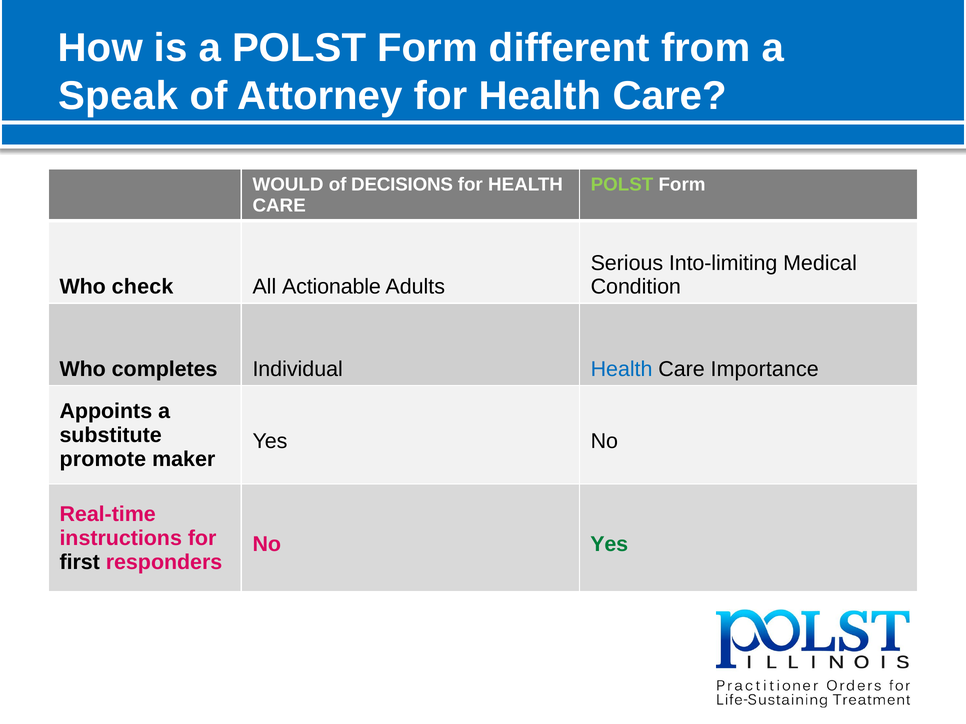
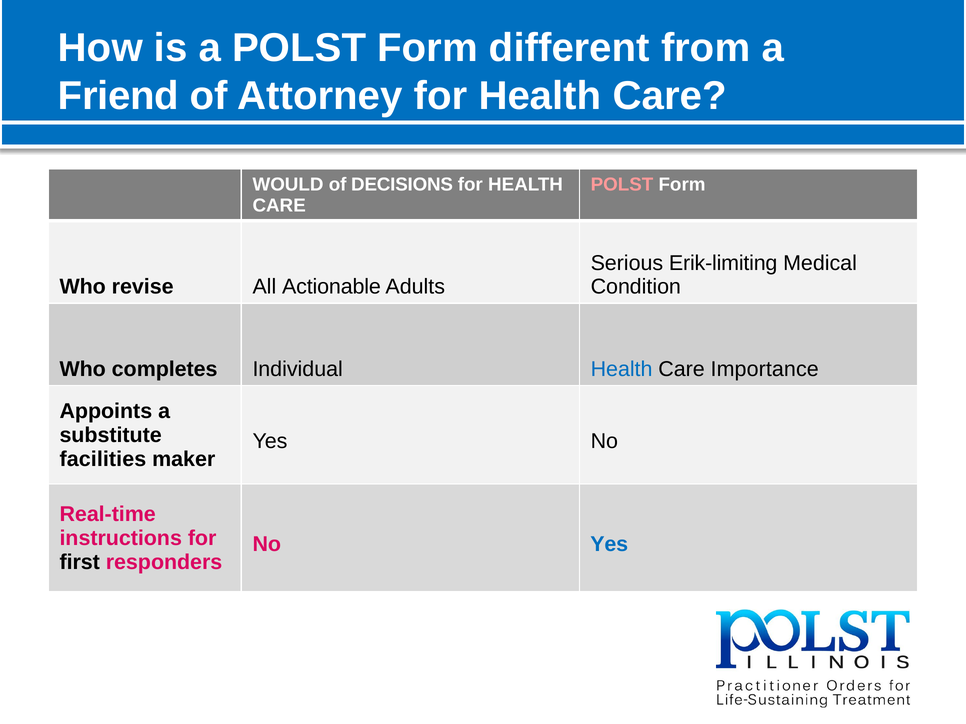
Speak: Speak -> Friend
POLST at (622, 185) colour: light green -> pink
Into-limiting: Into-limiting -> Erik-limiting
check: check -> revise
promote: promote -> facilities
Yes at (609, 544) colour: green -> blue
